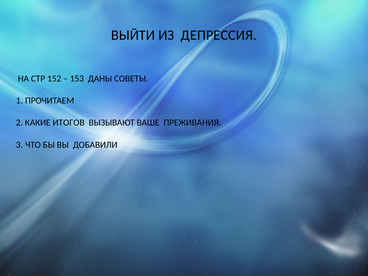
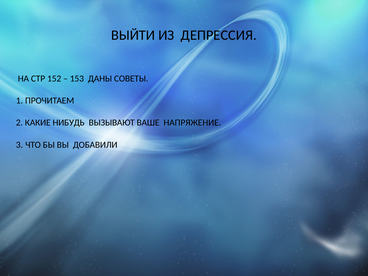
ИТОГОВ: ИТОГОВ -> НИБУДЬ
ПРЕЖИВАНИЯ: ПРЕЖИВАНИЯ -> НАПРЯЖЕНИЕ
